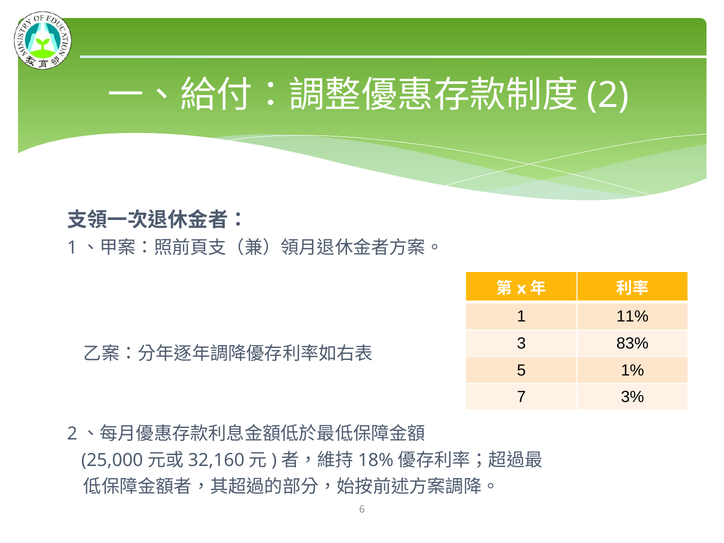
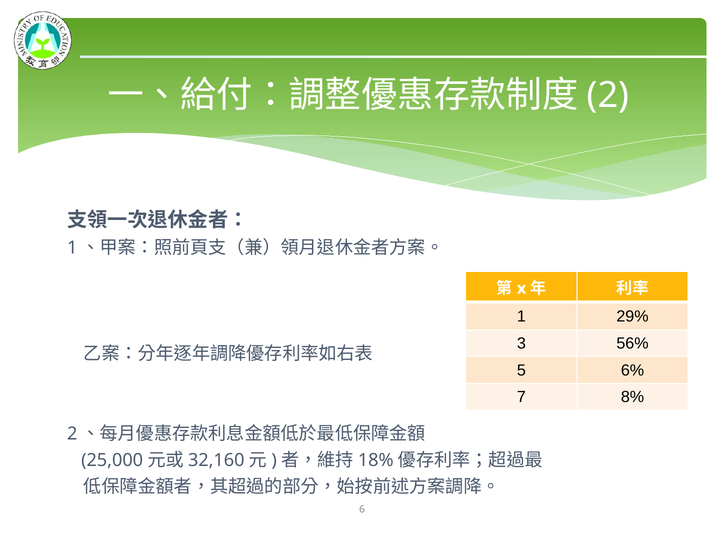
11%: 11% -> 29%
83%: 83% -> 56%
1%: 1% -> 6%
3%: 3% -> 8%
